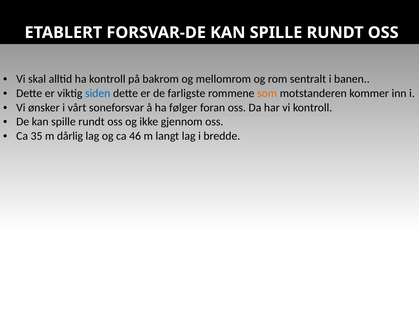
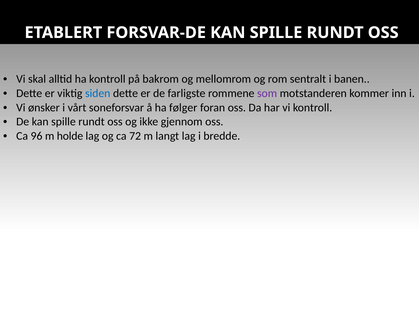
som colour: orange -> purple
35: 35 -> 96
dårlig: dårlig -> holde
46: 46 -> 72
